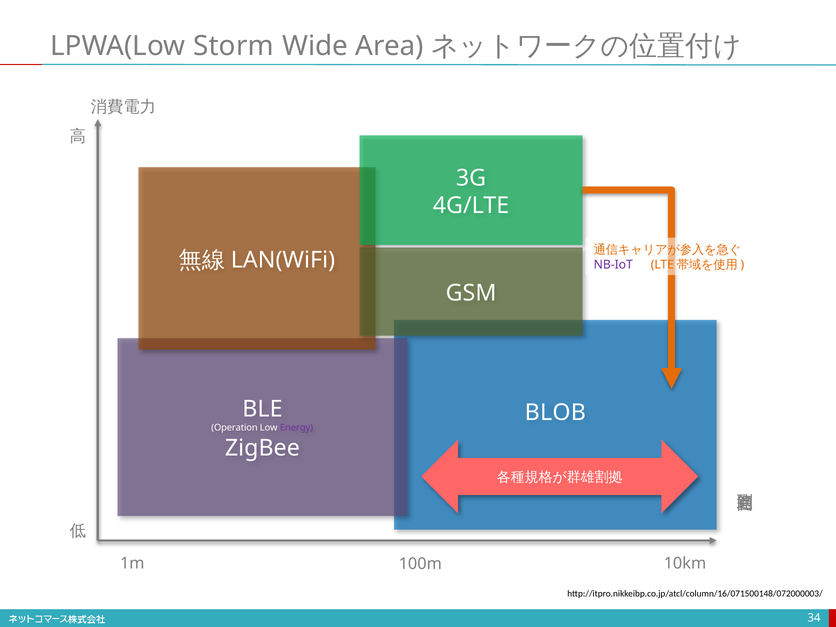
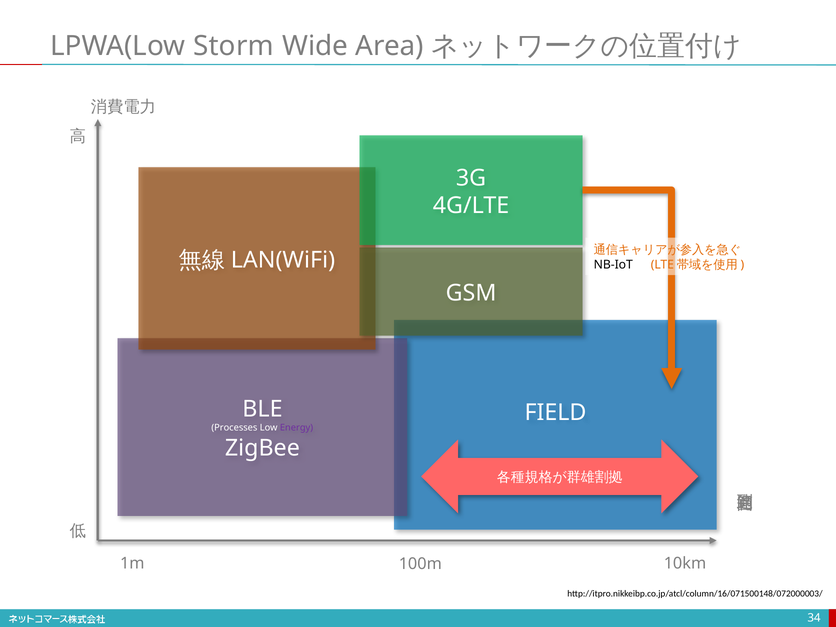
NB-IoT colour: purple -> black
BLOB: BLOB -> FIELD
Operation: Operation -> Processes
